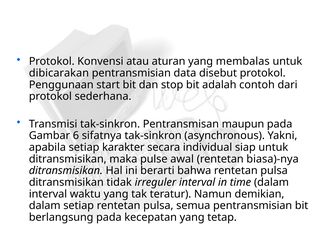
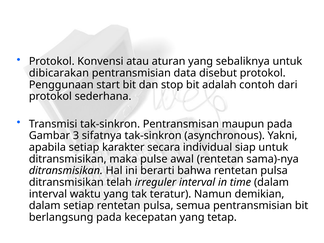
membalas: membalas -> sebaliknya
6: 6 -> 3
biasa)-nya: biasa)-nya -> sama)-nya
tidak: tidak -> telah
